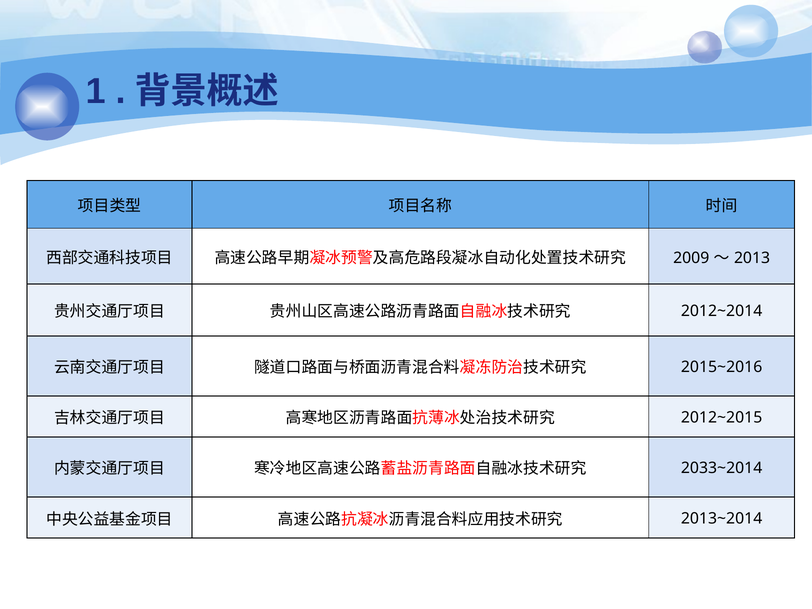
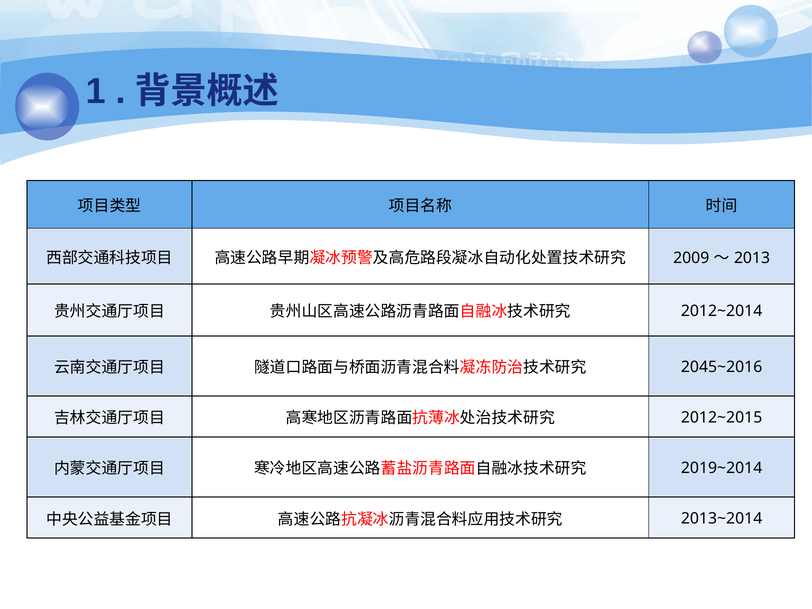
2015~2016: 2015~2016 -> 2045~2016
2033~2014: 2033~2014 -> 2019~2014
